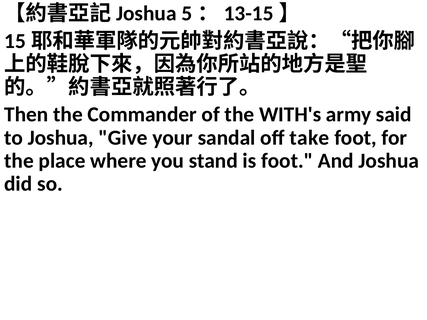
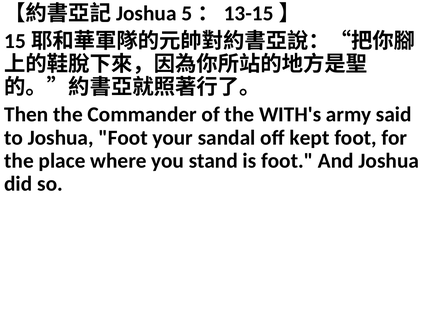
Joshua Give: Give -> Foot
take: take -> kept
